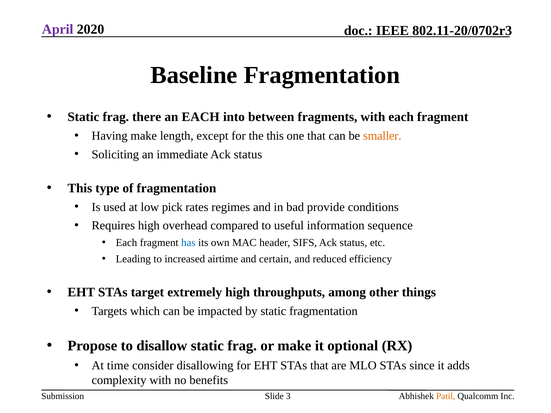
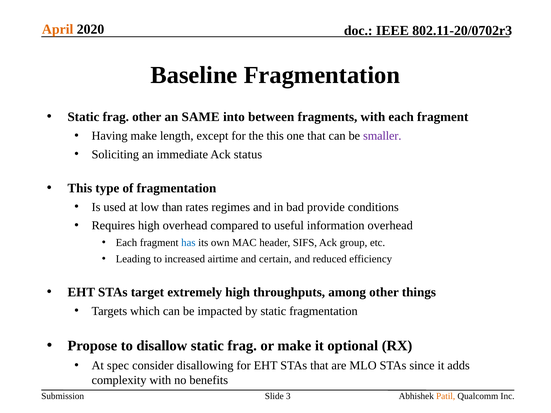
April colour: purple -> orange
frag there: there -> other
an EACH: EACH -> SAME
smaller colour: orange -> purple
pick: pick -> than
information sequence: sequence -> overhead
SIFS Ack status: status -> group
time: time -> spec
